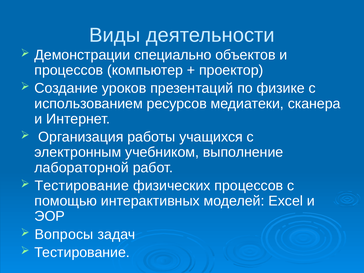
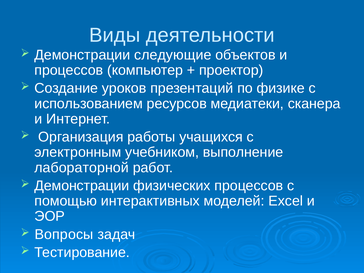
специально: специально -> следующие
Тестирование at (82, 186): Тестирование -> Демонстрации
